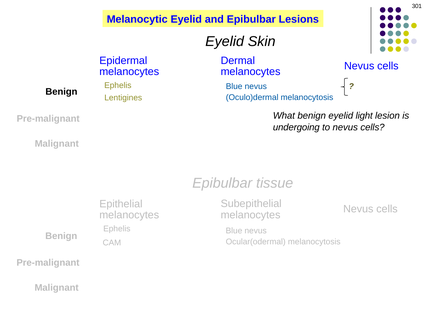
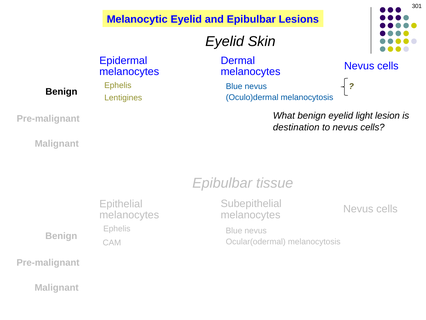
undergoing: undergoing -> destination
